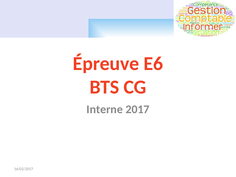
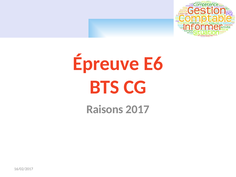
Interne: Interne -> Raisons
